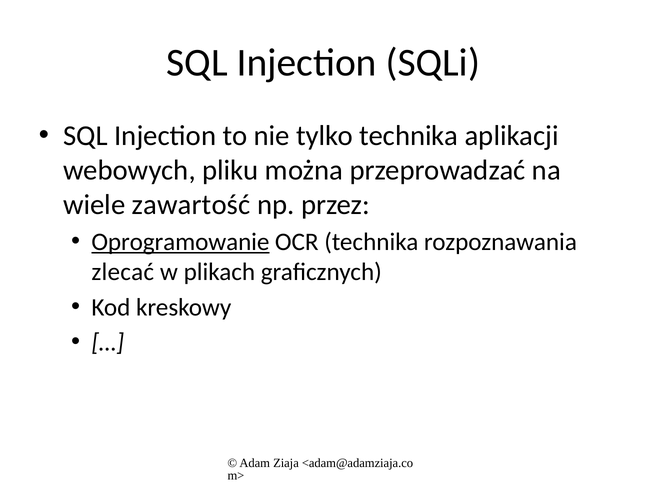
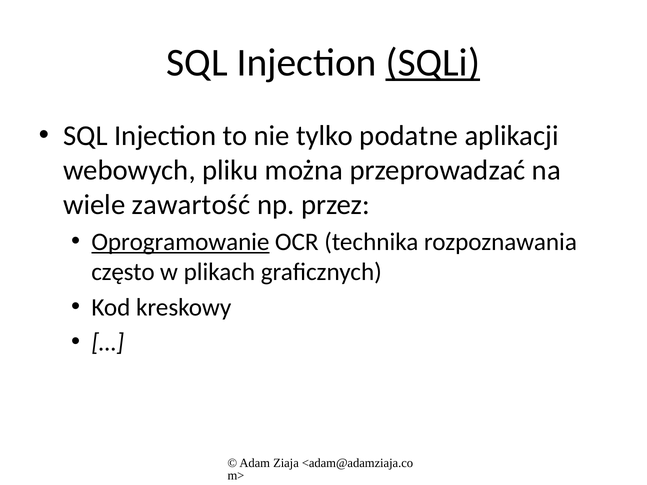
SQLi underline: none -> present
tylko technika: technika -> podatne
zlecać: zlecać -> często
